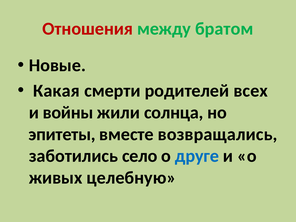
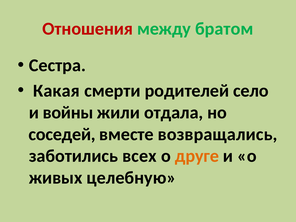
Новые: Новые -> Сестра
всех: всех -> село
солнца: солнца -> отдала
эпитеты: эпитеты -> соседей
село: село -> всех
друге colour: blue -> orange
